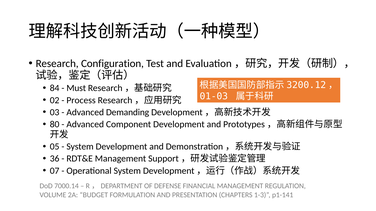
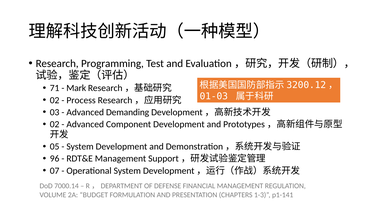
Configuration: Configuration -> Programming
84: 84 -> 71
Must: Must -> Mark
80 at (55, 125): 80 -> 02
36: 36 -> 96
